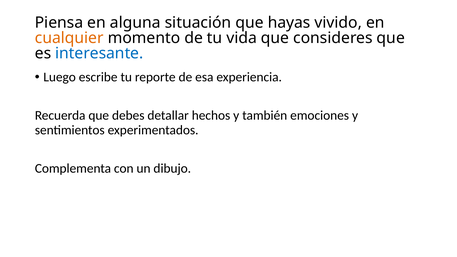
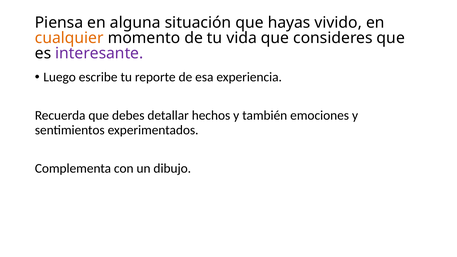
interesante colour: blue -> purple
